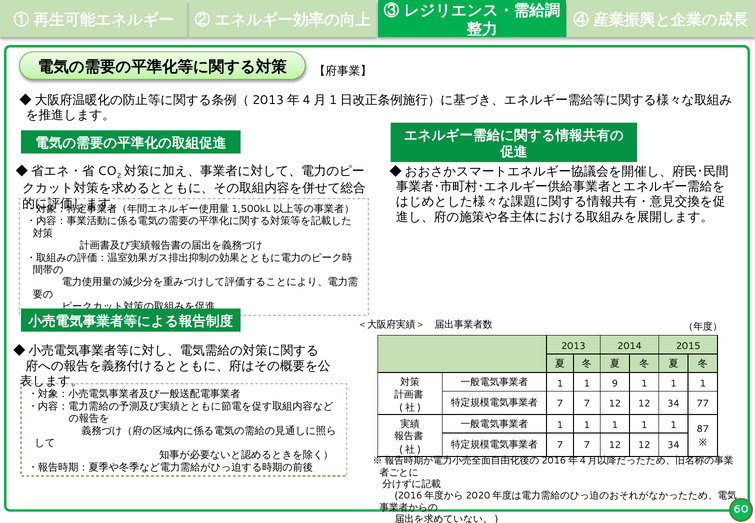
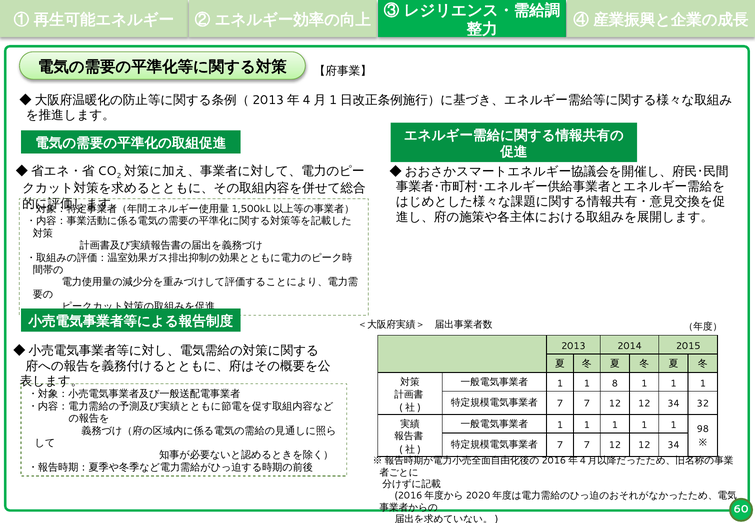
9: 9 -> 8
77: 77 -> 32
87: 87 -> 98
